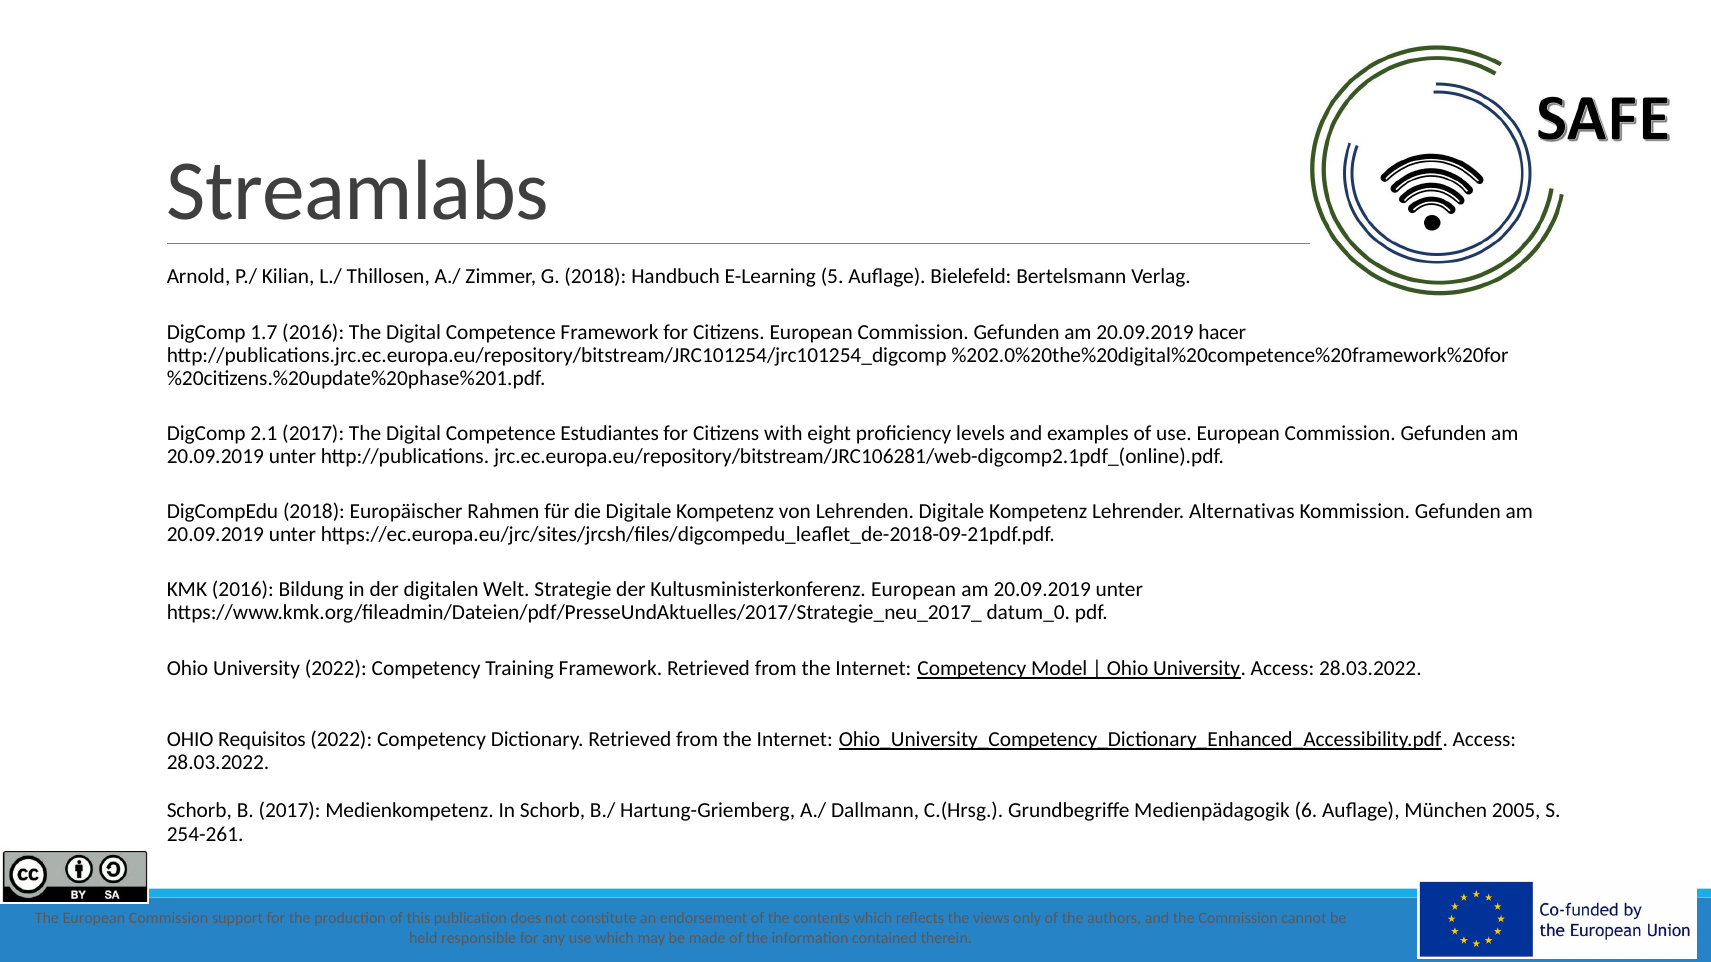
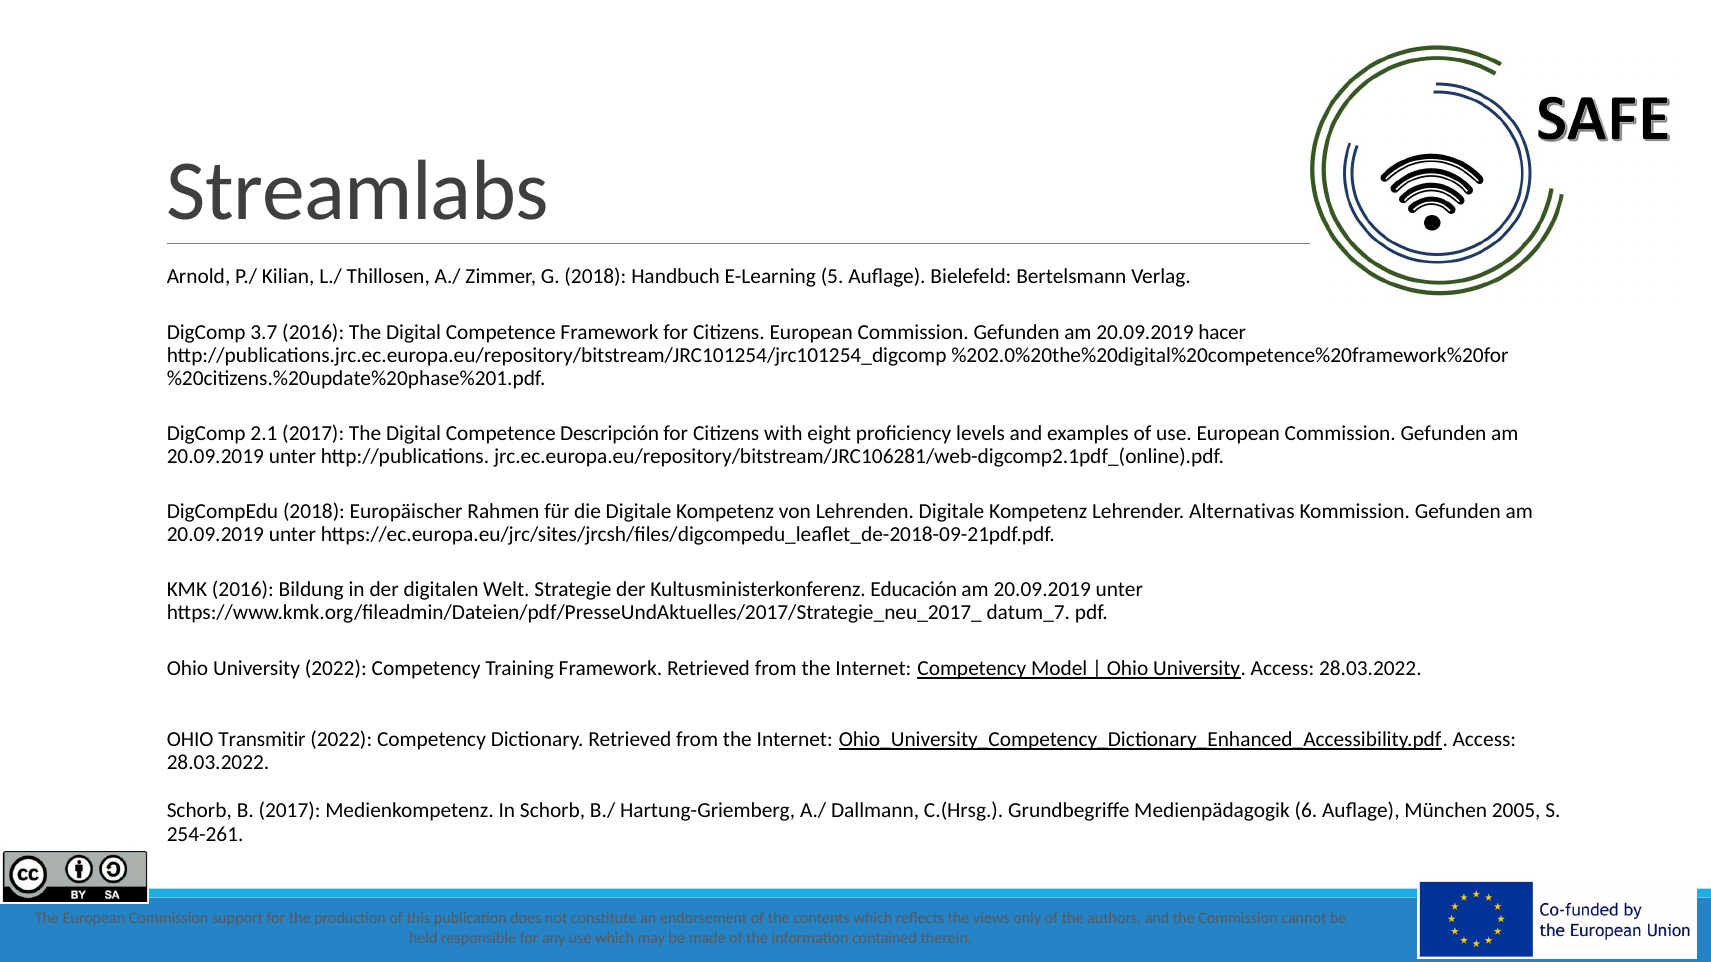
1.7: 1.7 -> 3.7
Estudiantes: Estudiantes -> Descripción
Kultusministerkonferenz European: European -> Educación
datum_0: datum_0 -> datum_7
Requisitos: Requisitos -> Transmitir
